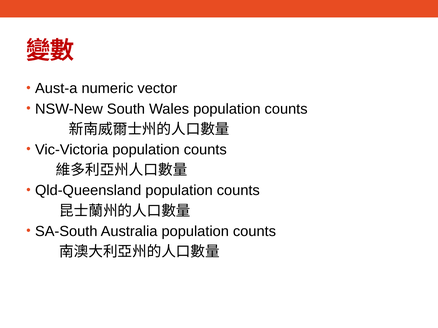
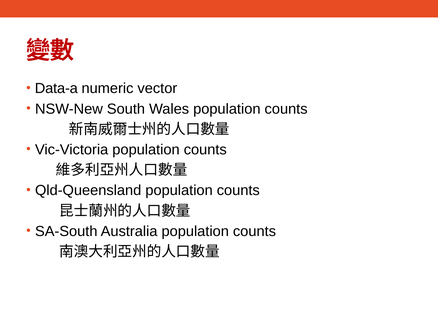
Aust-a: Aust-a -> Data-a
